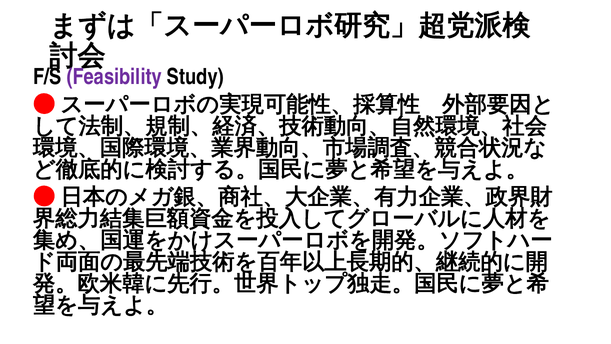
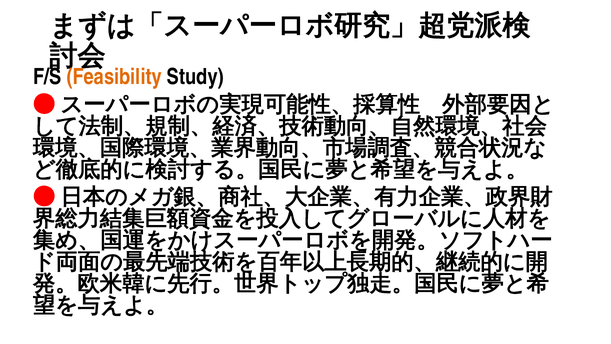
Feasibility colour: purple -> orange
